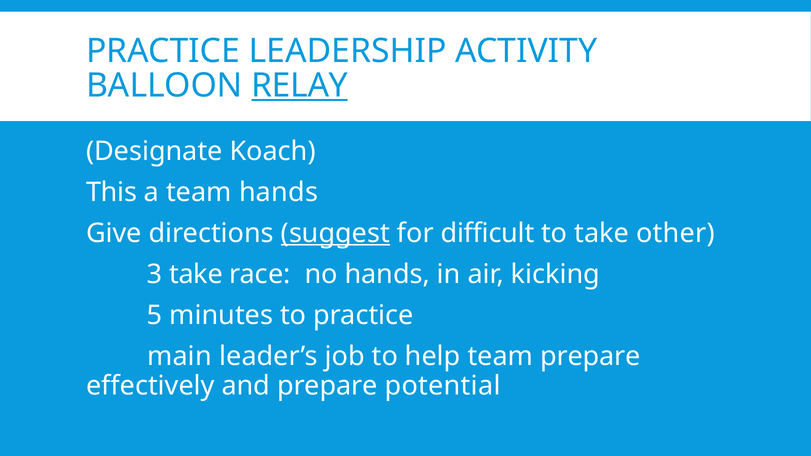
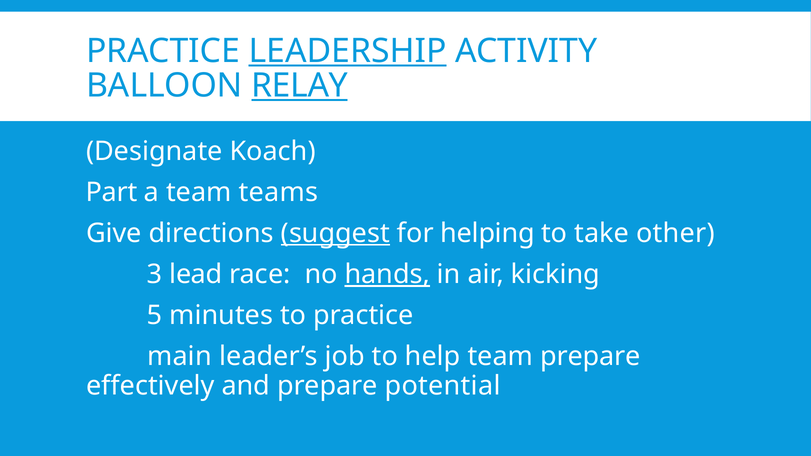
LEADERSHIP underline: none -> present
This: This -> Part
team hands: hands -> teams
difficult: difficult -> helping
3 take: take -> lead
hands at (387, 274) underline: none -> present
